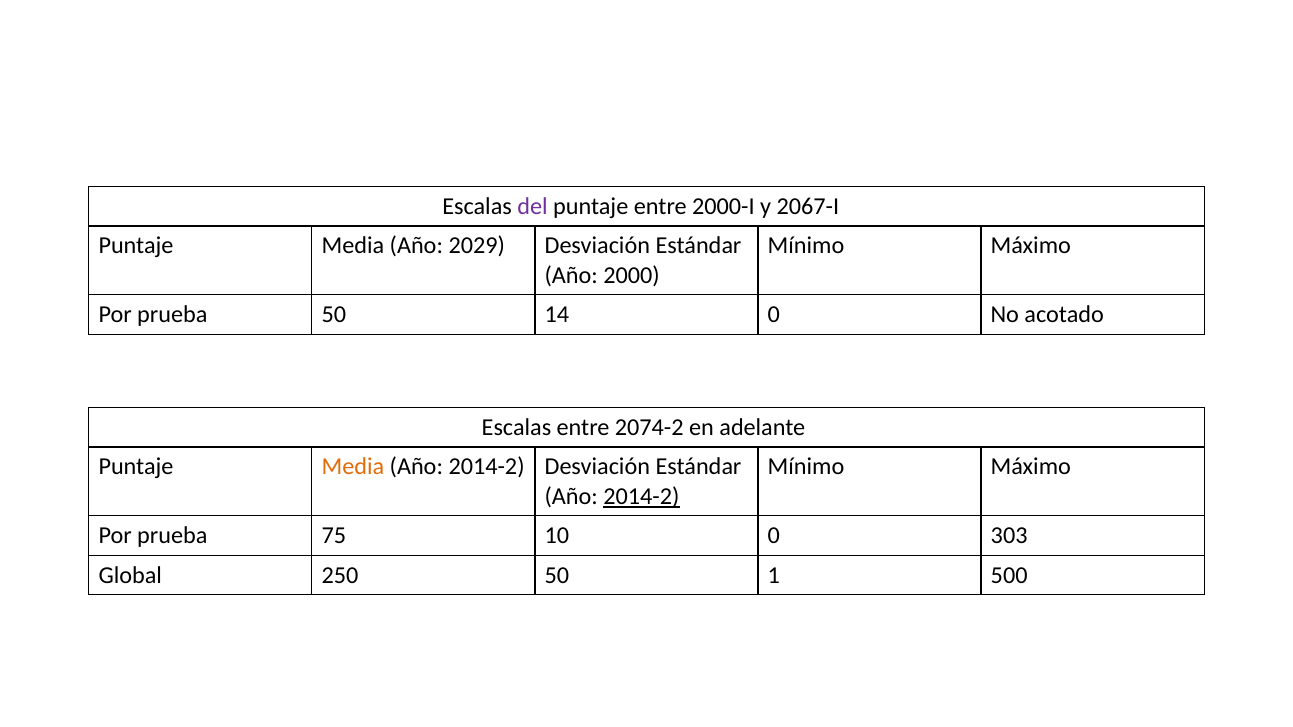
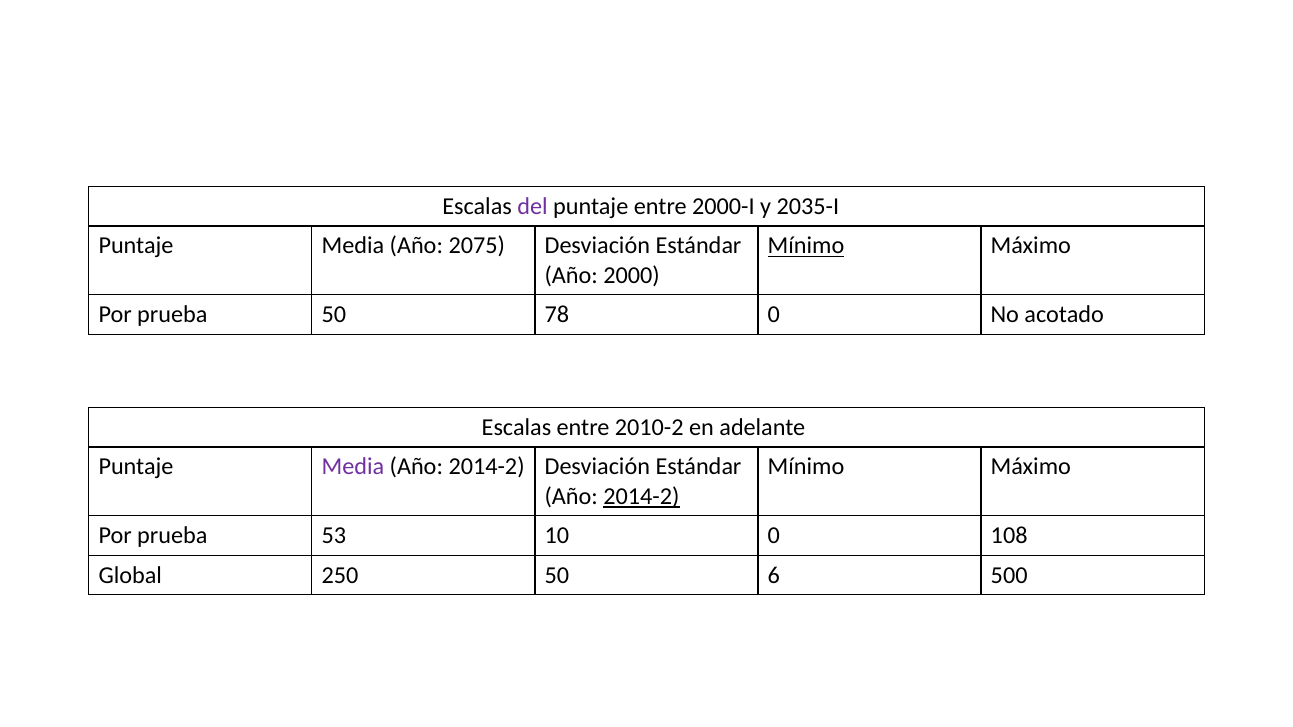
2067-I: 2067-I -> 2035-I
2029: 2029 -> 2075
Mínimo at (806, 246) underline: none -> present
14: 14 -> 78
2074-2: 2074-2 -> 2010-2
Media at (353, 467) colour: orange -> purple
75: 75 -> 53
303: 303 -> 108
1: 1 -> 6
